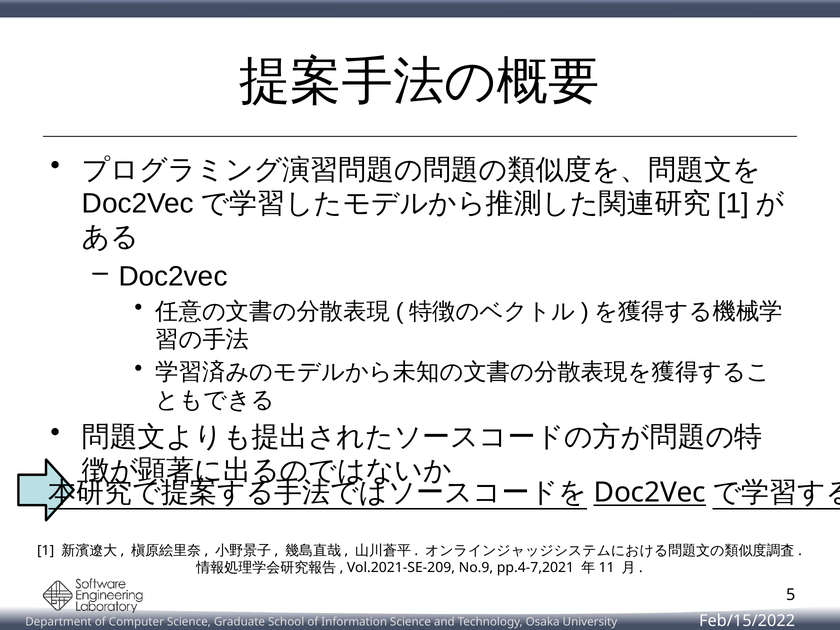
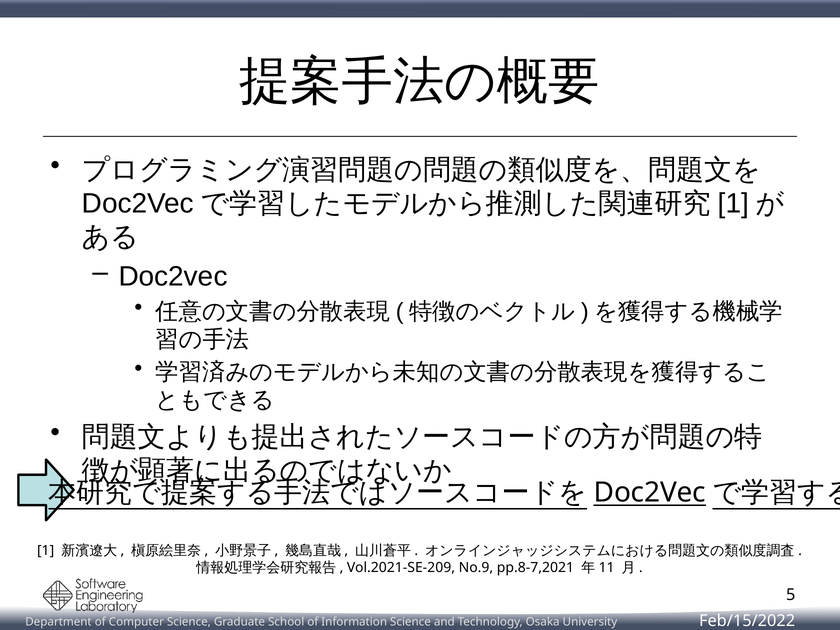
pp.4-7,2021: pp.4-7,2021 -> pp.8-7,2021
